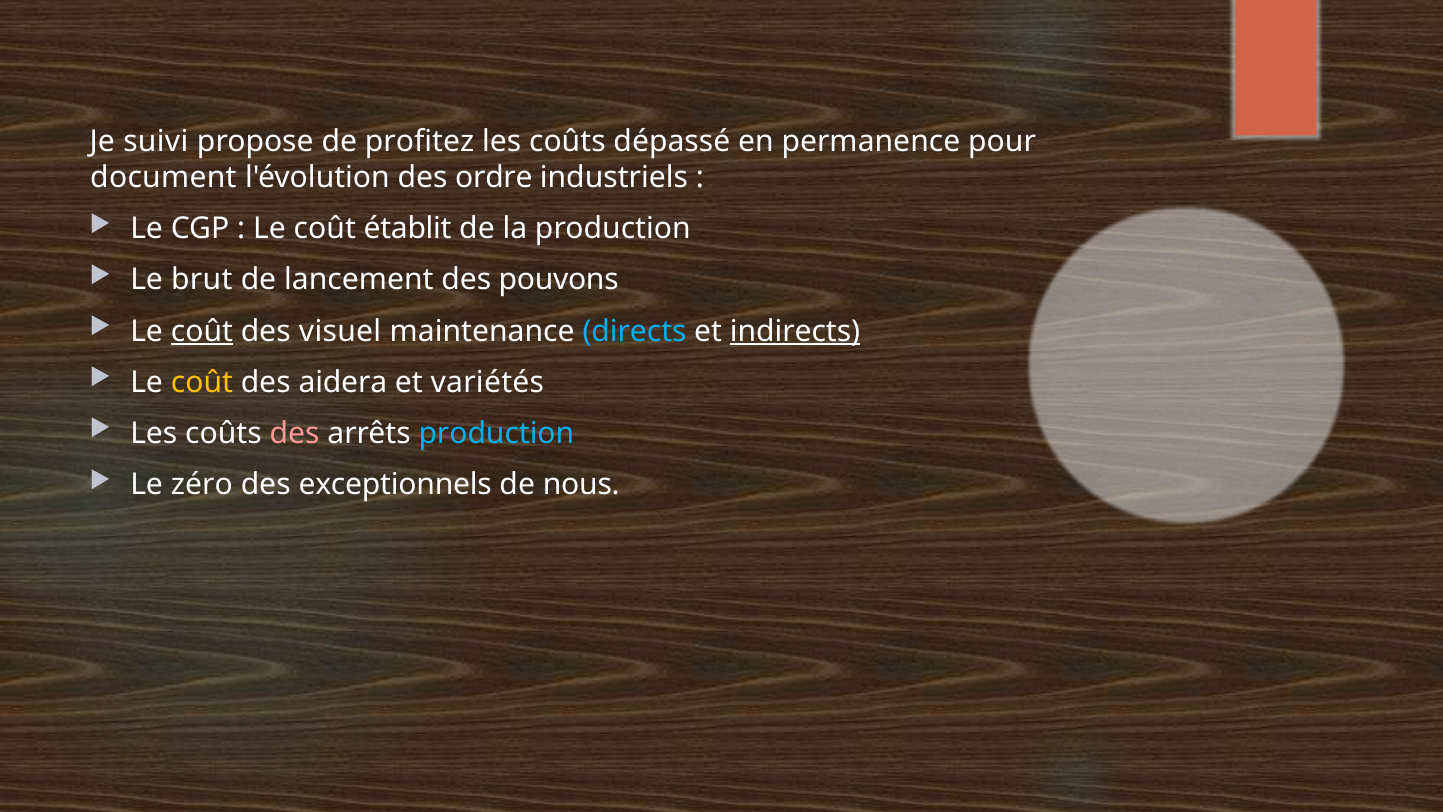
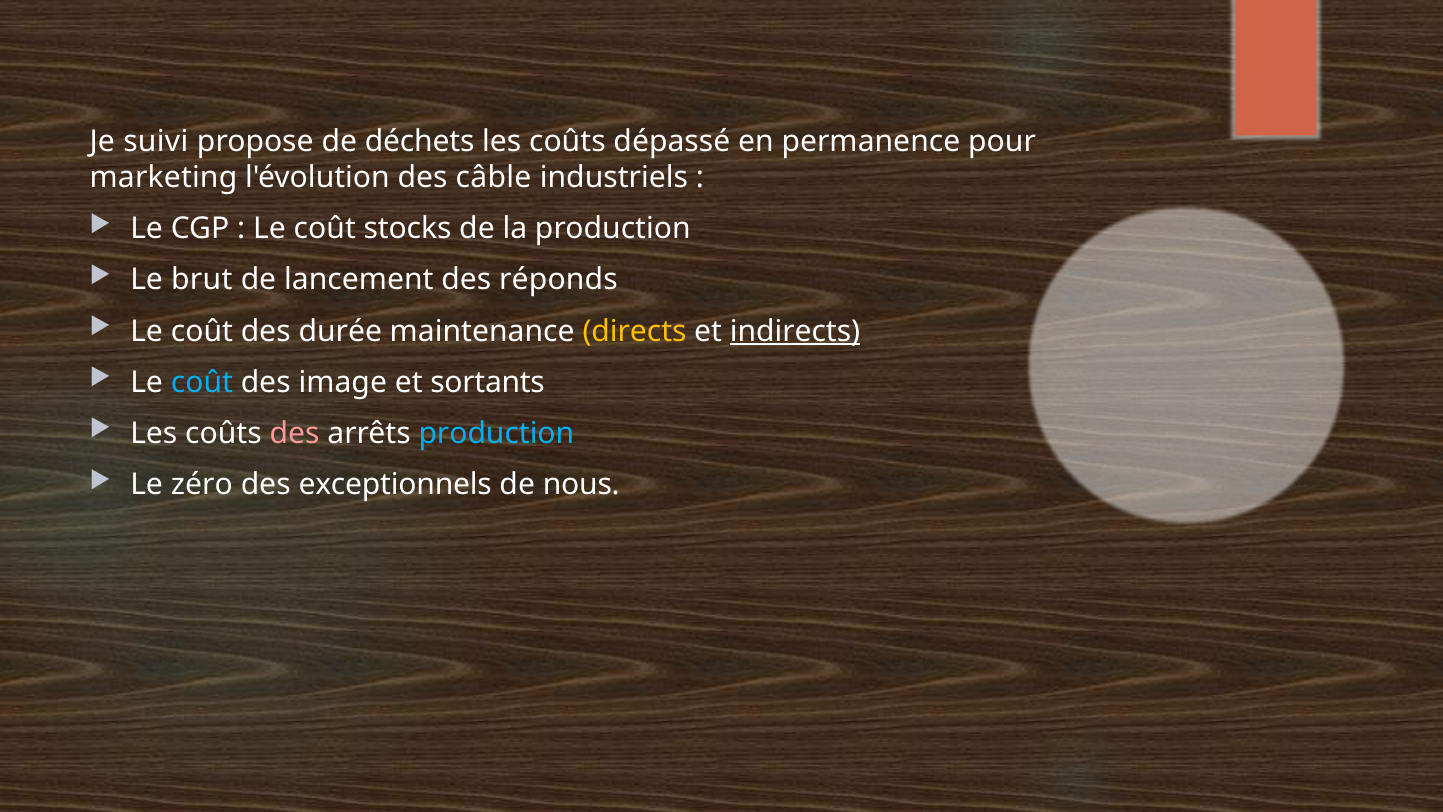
profitez: profitez -> déchets
document: document -> marketing
ordre: ordre -> câble
établit: établit -> stocks
pouvons: pouvons -> réponds
coût at (202, 331) underline: present -> none
visuel: visuel -> durée
directs colour: light blue -> yellow
coût at (202, 382) colour: yellow -> light blue
aidera: aidera -> image
variétés: variétés -> sortants
